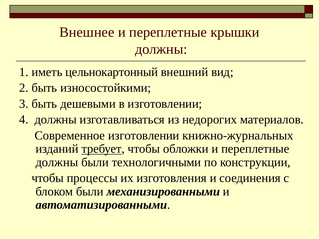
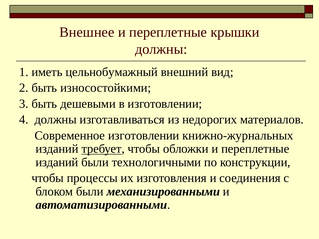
цельнокартонный: цельнокартонный -> цельнобумажный
должны at (57, 162): должны -> изданий
